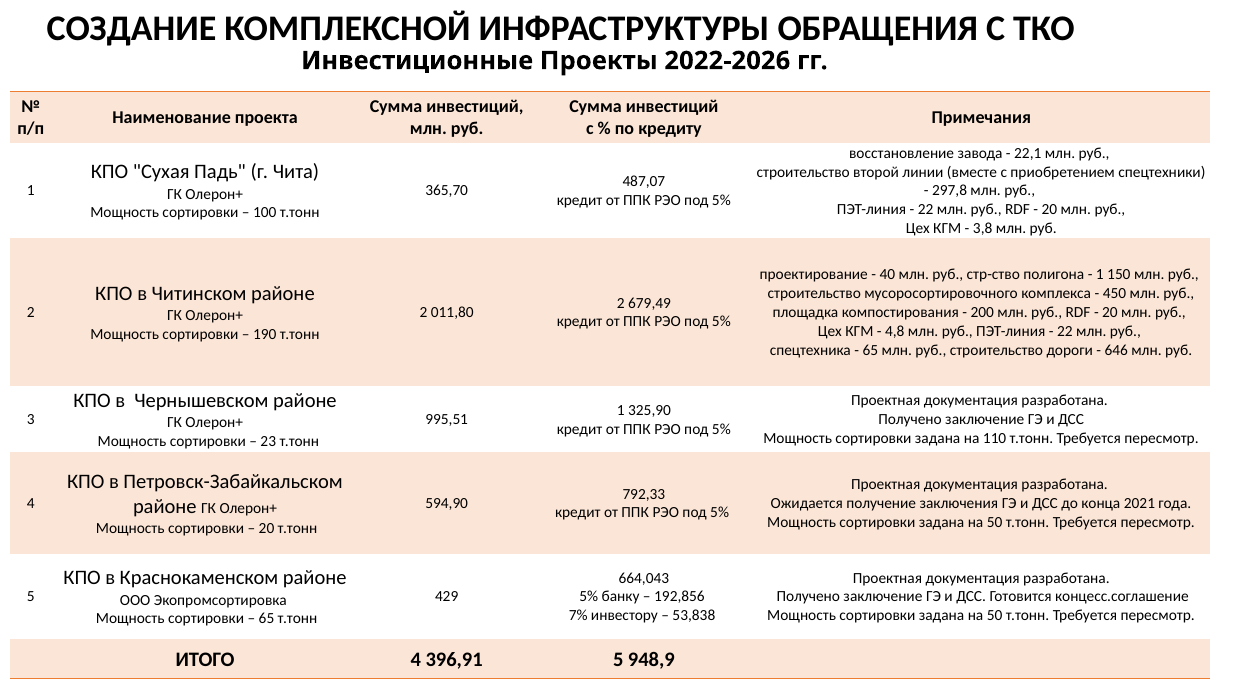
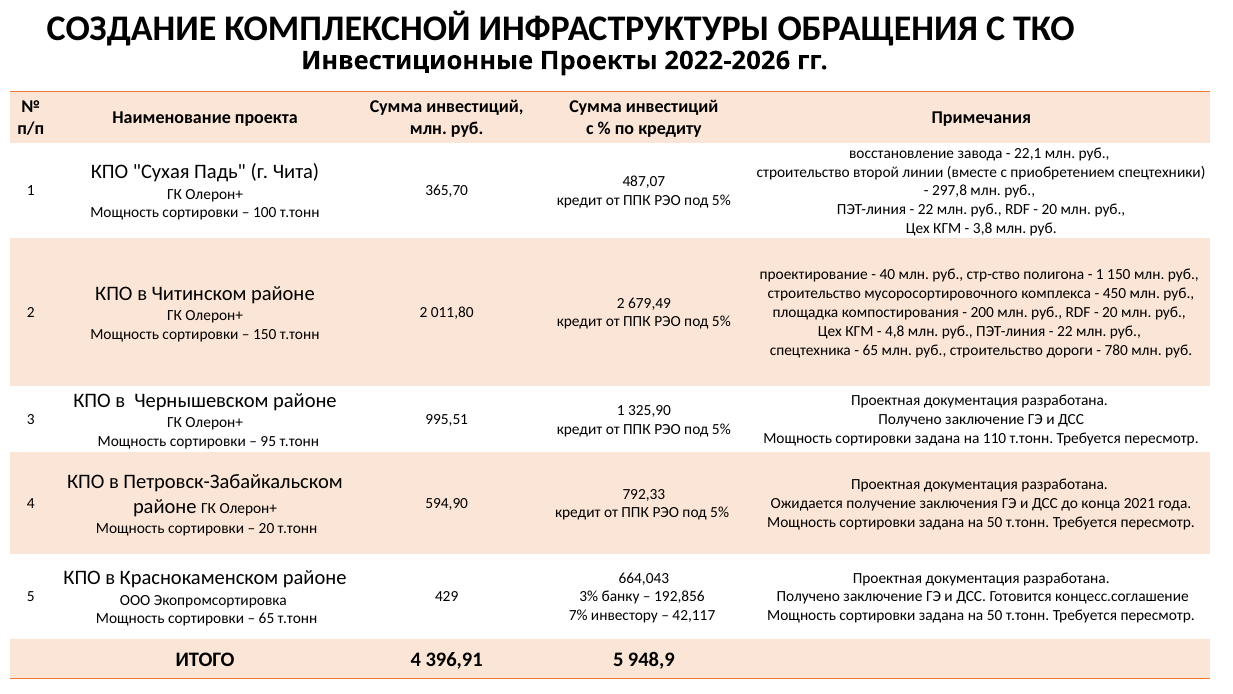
190 at (265, 334): 190 -> 150
646: 646 -> 780
23: 23 -> 95
5% at (589, 596): 5% -> 3%
53,838: 53,838 -> 42,117
